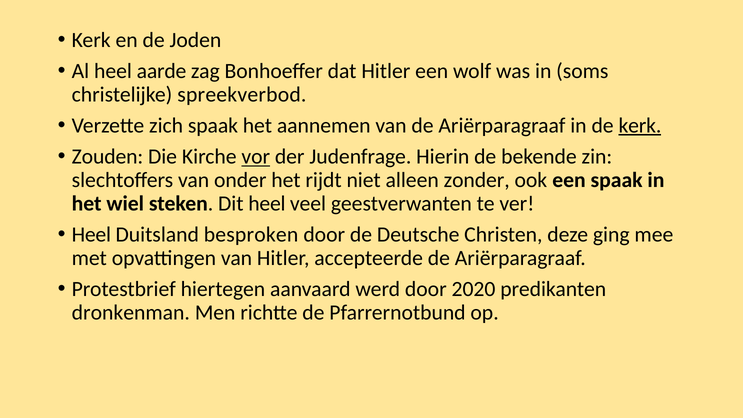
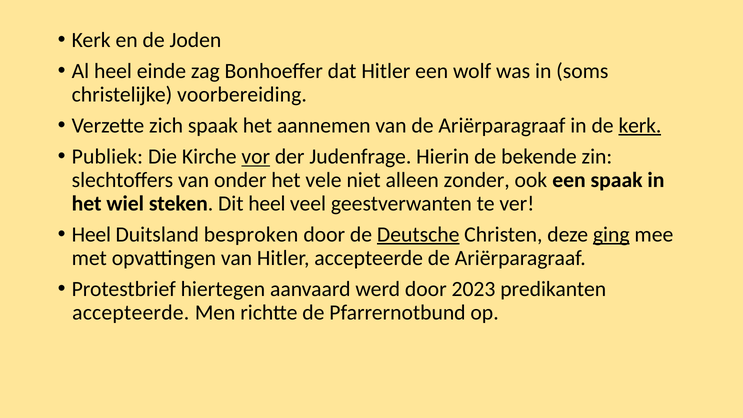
aarde: aarde -> einde
spreekverbod: spreekverbod -> voorbereiding
Zouden: Zouden -> Publiek
rijdt: rijdt -> vele
Deutsche underline: none -> present
ging underline: none -> present
2020: 2020 -> 2023
dronkenman at (131, 312): dronkenman -> accepteerde
